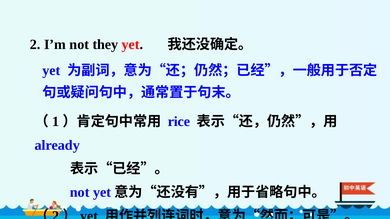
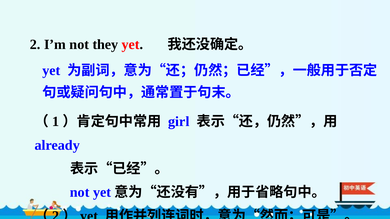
rice: rice -> girl
